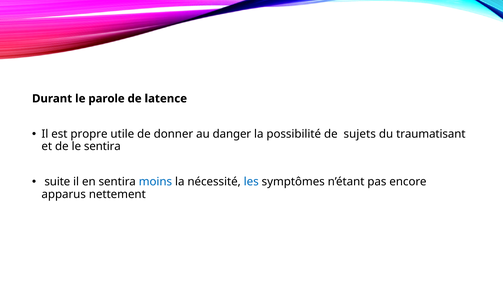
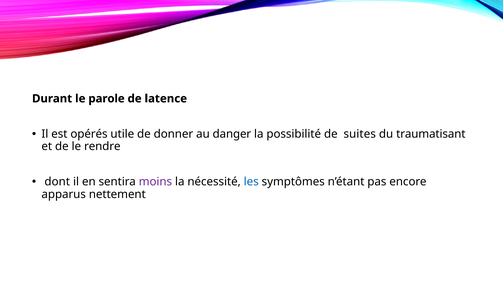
propre: propre -> opérés
sujets: sujets -> suites
le sentira: sentira -> rendre
suite: suite -> dont
moins colour: blue -> purple
